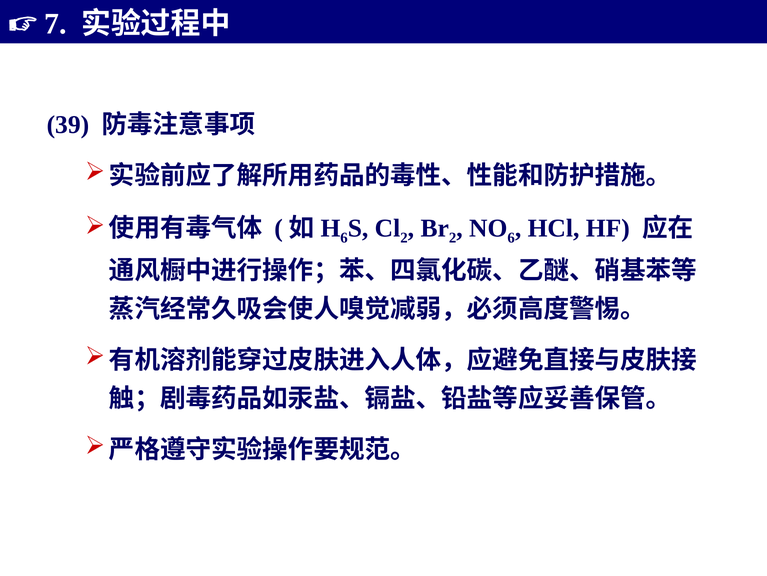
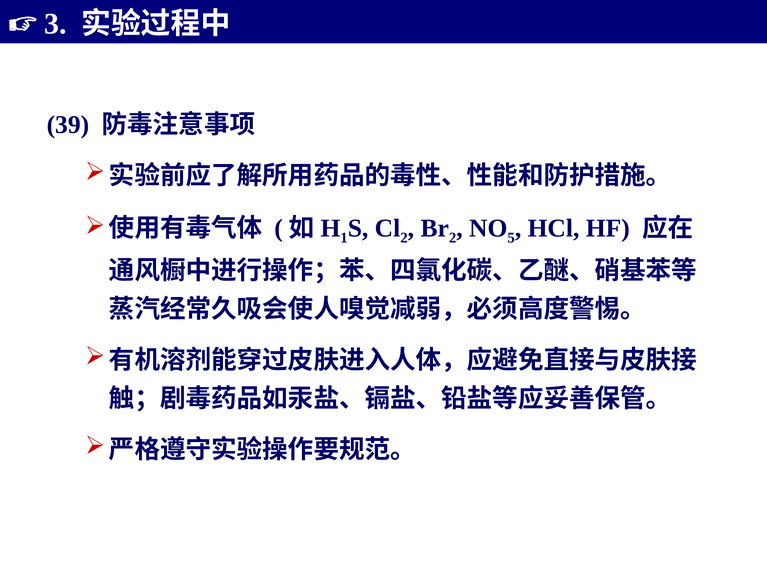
7: 7 -> 3
6 at (344, 238): 6 -> 1
6 at (511, 238): 6 -> 5
